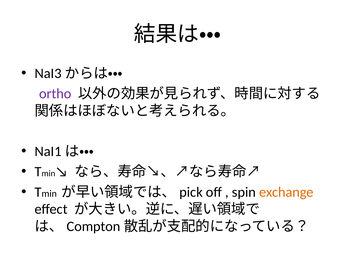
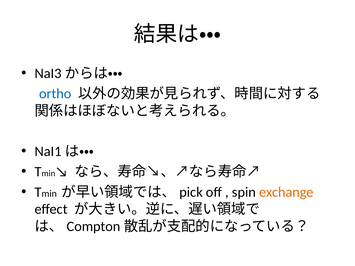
ortho colour: purple -> blue
